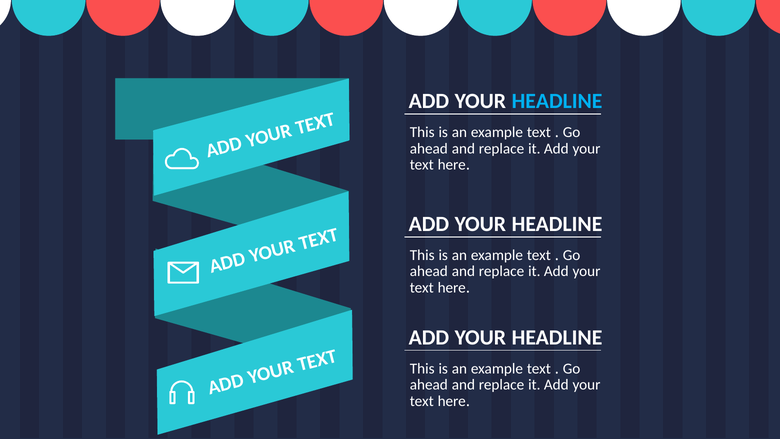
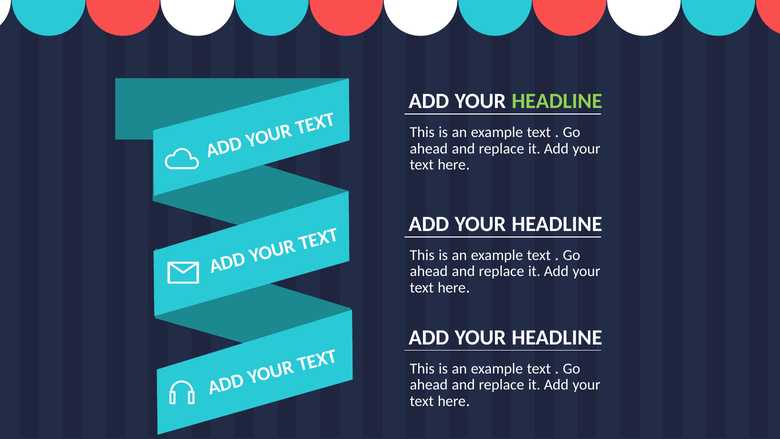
HEADLINE at (557, 101) colour: light blue -> light green
